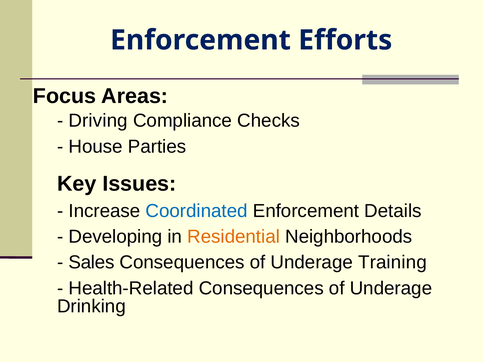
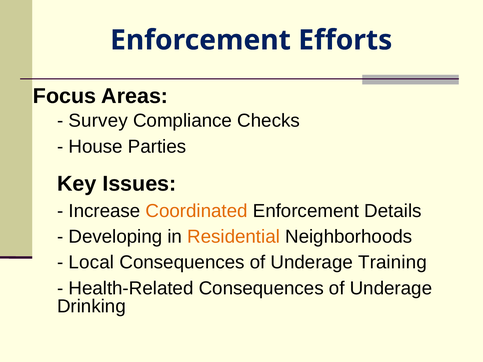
Driving: Driving -> Survey
Coordinated colour: blue -> orange
Sales: Sales -> Local
